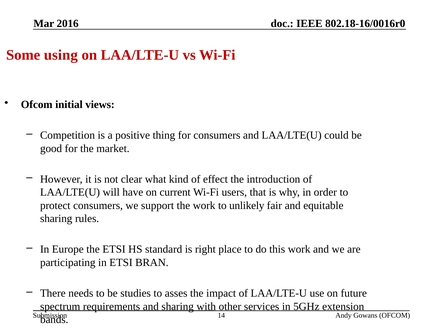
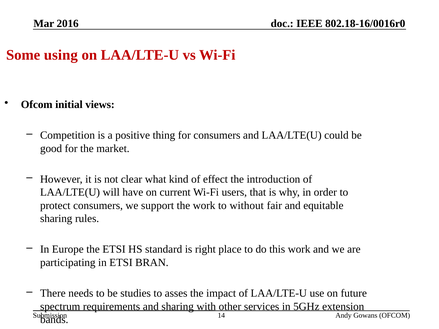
unlikely: unlikely -> without
